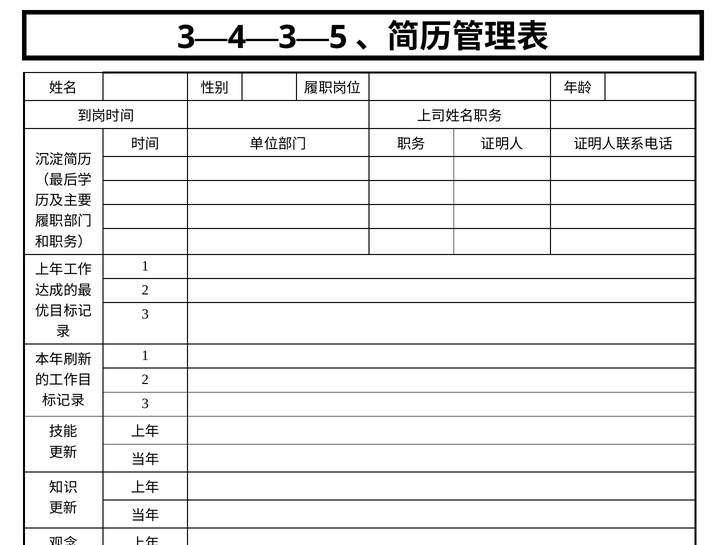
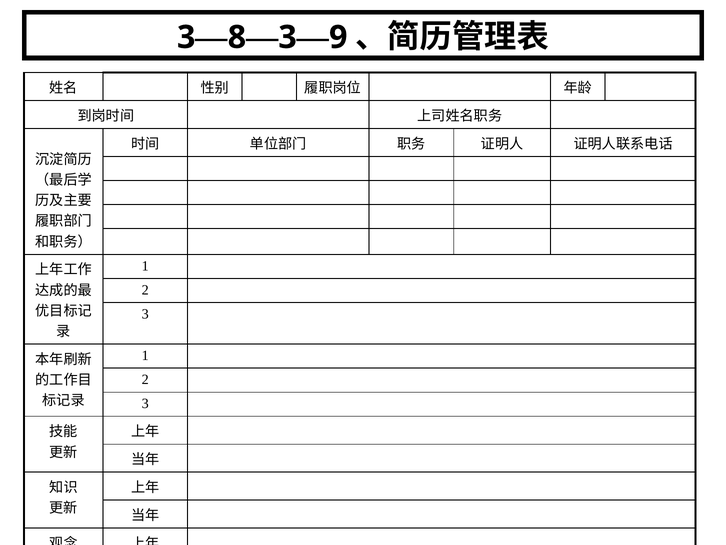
4: 4 -> 8
5: 5 -> 9
